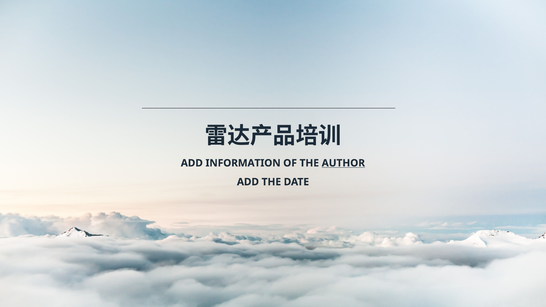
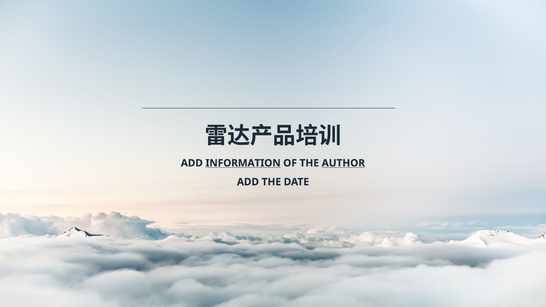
INFORMATION underline: none -> present
